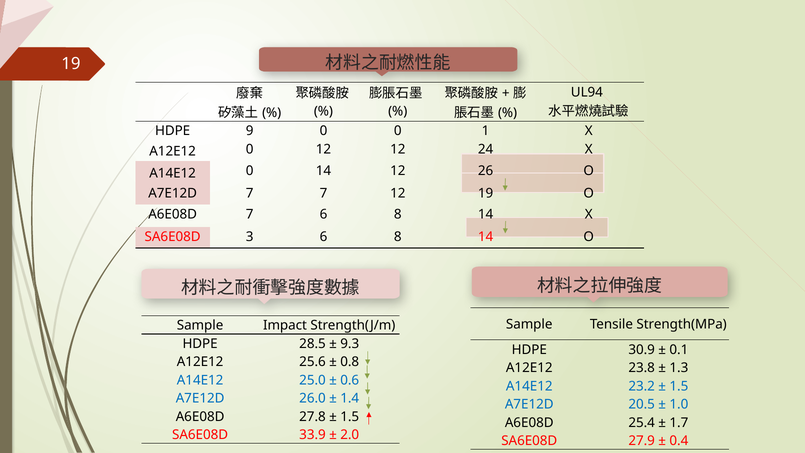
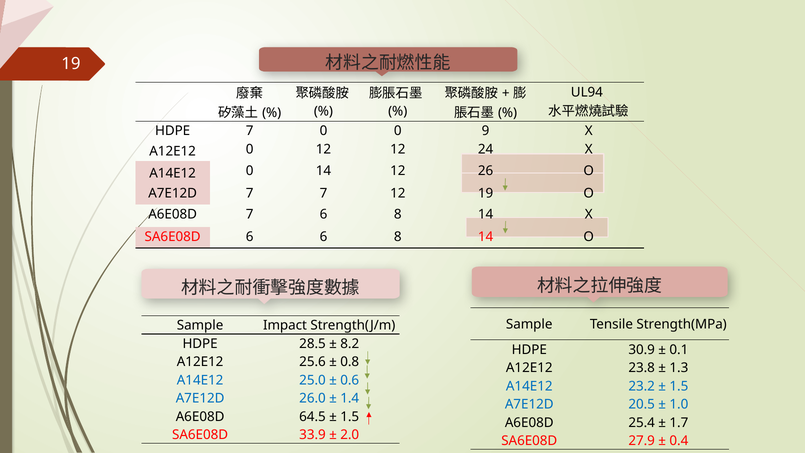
HDPE 9: 9 -> 7
1: 1 -> 9
SA6E08D 3: 3 -> 6
9.3: 9.3 -> 8.2
27.8: 27.8 -> 64.5
